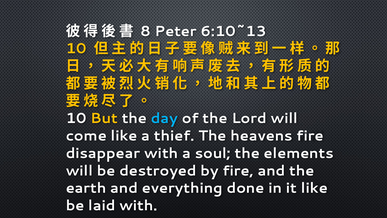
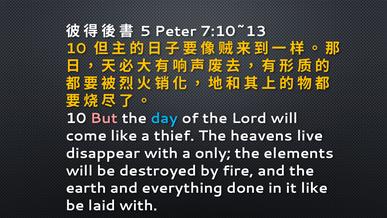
8: 8 -> 5
6:10~13: 6:10~13 -> 7:10~13
But colour: yellow -> pink
heavens fire: fire -> live
soul: soul -> only
